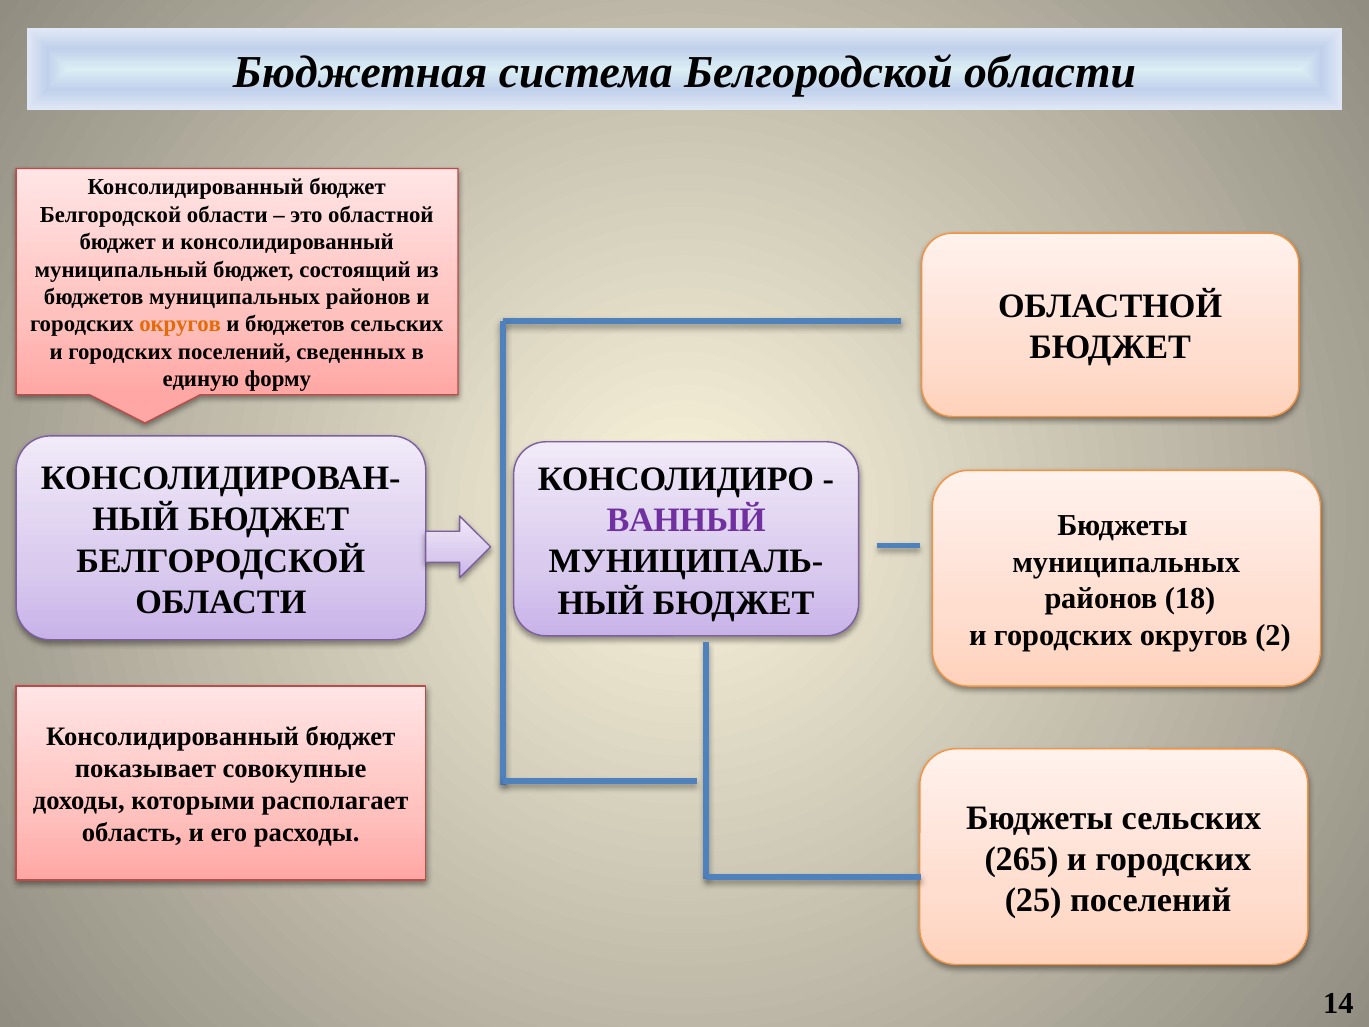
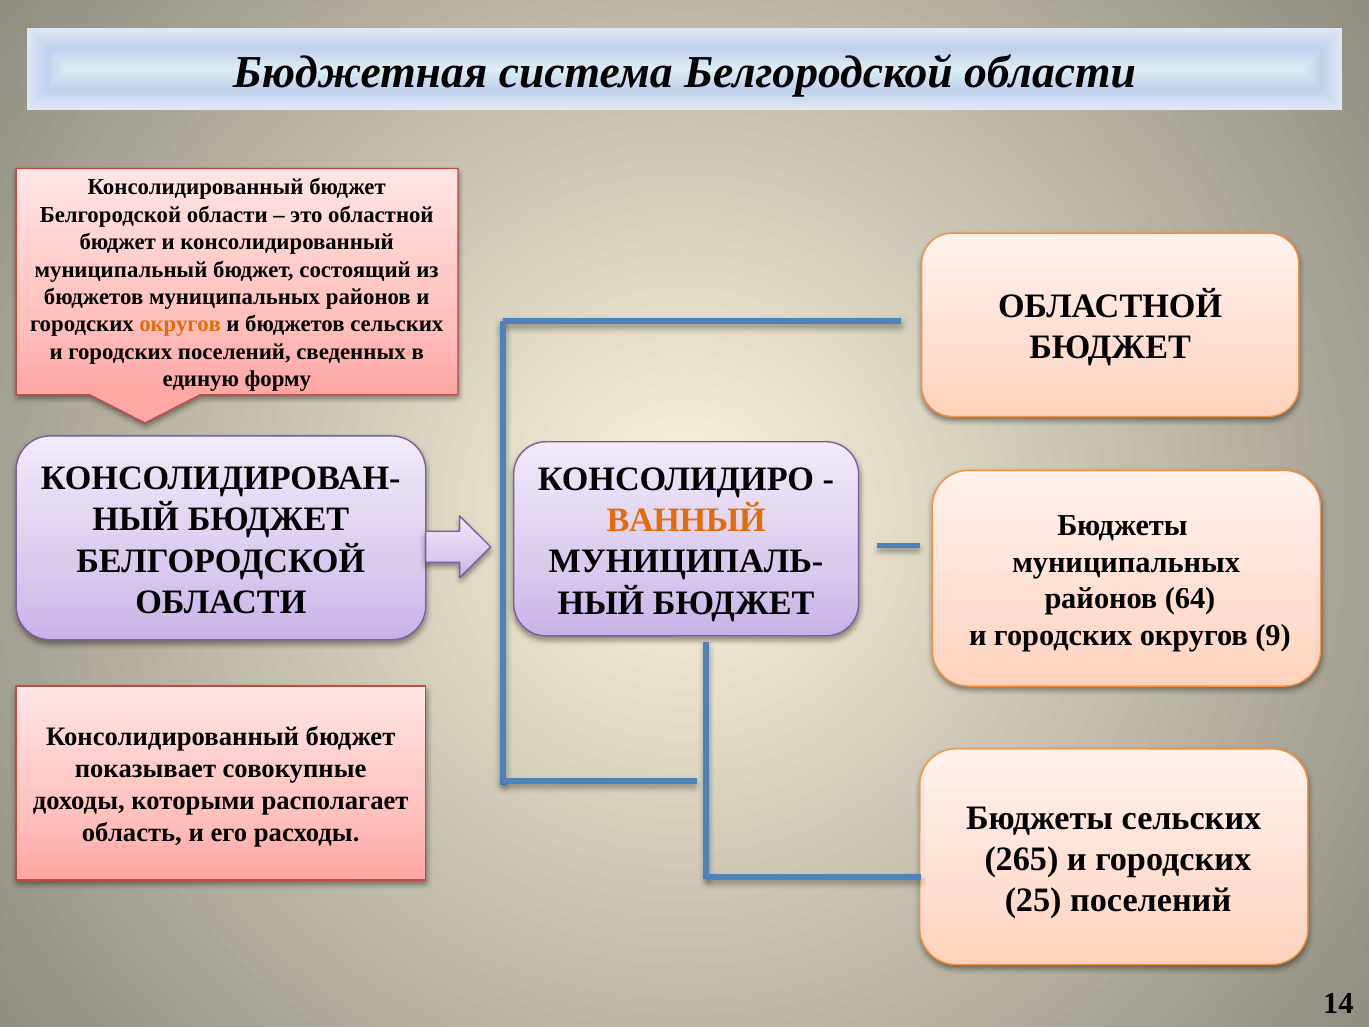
ВАННЫЙ colour: purple -> orange
18: 18 -> 64
2: 2 -> 9
